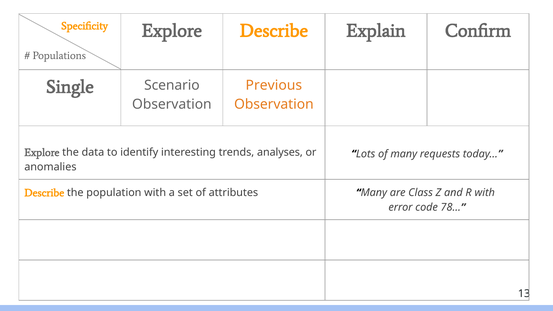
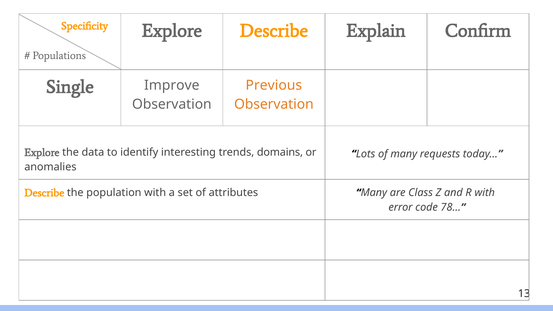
Scenario: Scenario -> Improve
analyses: analyses -> domains
